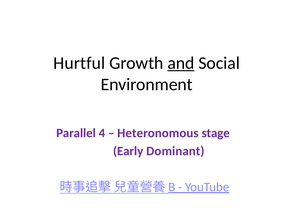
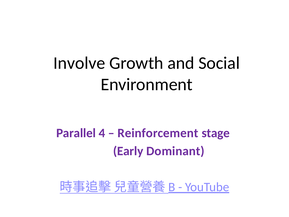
Hurtful: Hurtful -> Involve
and underline: present -> none
Heteronomous: Heteronomous -> Reinforcement
